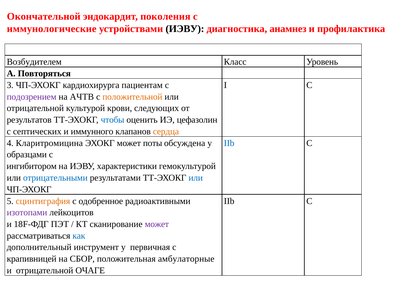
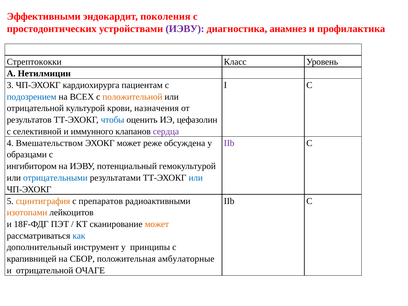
Окончательной: Окончательной -> Эффективными
иммунологические: иммунологические -> простодонтических
ИЭВУ at (185, 29) colour: black -> purple
Возбудителем: Возбудителем -> Стрептококки
Повторяться: Повторяться -> Нетилмицин
подозрением colour: purple -> blue
АЧТВ: АЧТВ -> ВСЕХ
следующих: следующих -> назначения
септических: септических -> селективной
сердца colour: orange -> purple
Кларитромицина: Кларитромицина -> Вмешательством
поты: поты -> реже
IIb at (229, 143) colour: blue -> purple
характеристики: характеристики -> потенциальный
одобренное: одобренное -> препаратов
изотопами colour: purple -> orange
может at (157, 224) colour: purple -> orange
первичная: первичная -> принципы
